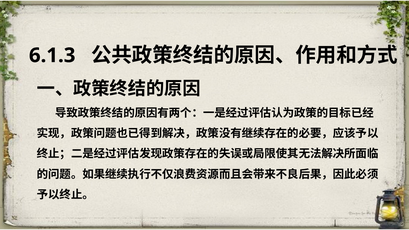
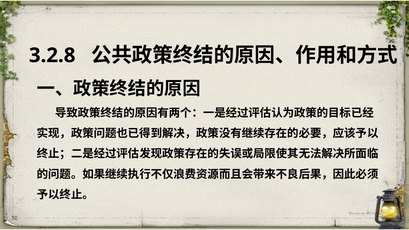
6.1.3: 6.1.3 -> 3.2.8
